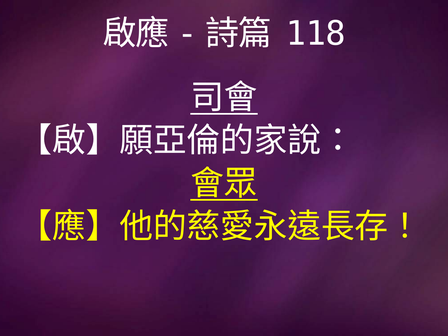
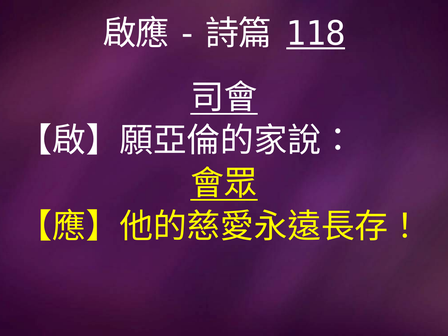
118 underline: none -> present
